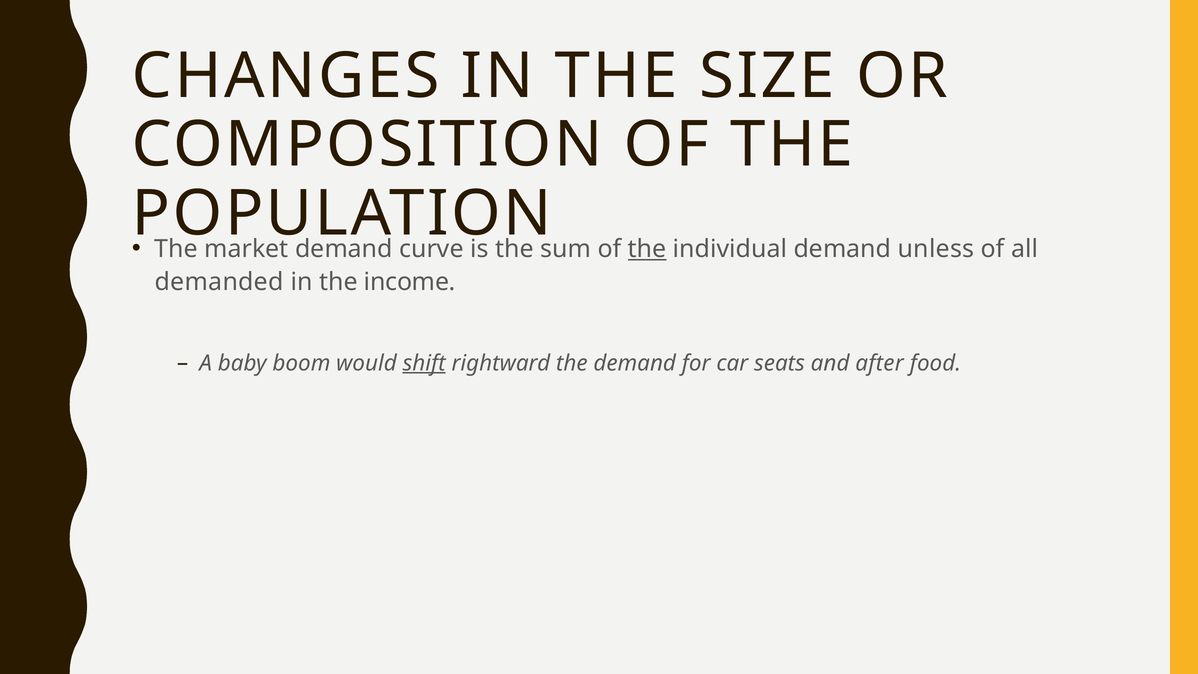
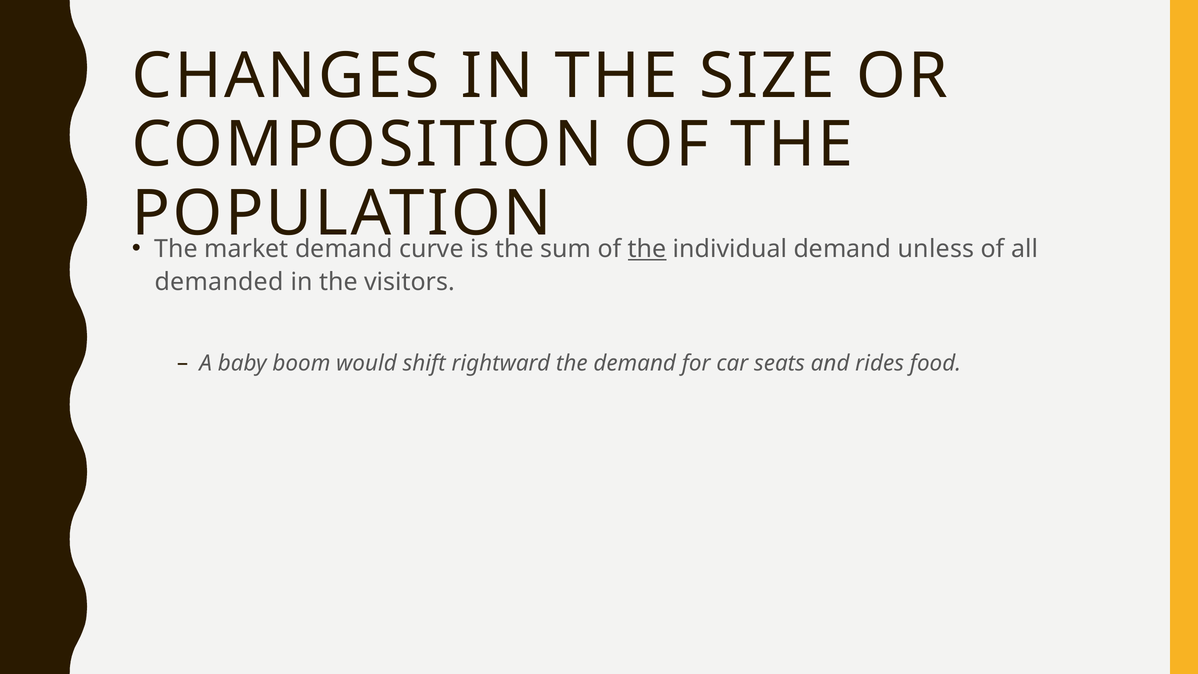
income: income -> visitors
shift underline: present -> none
after: after -> rides
